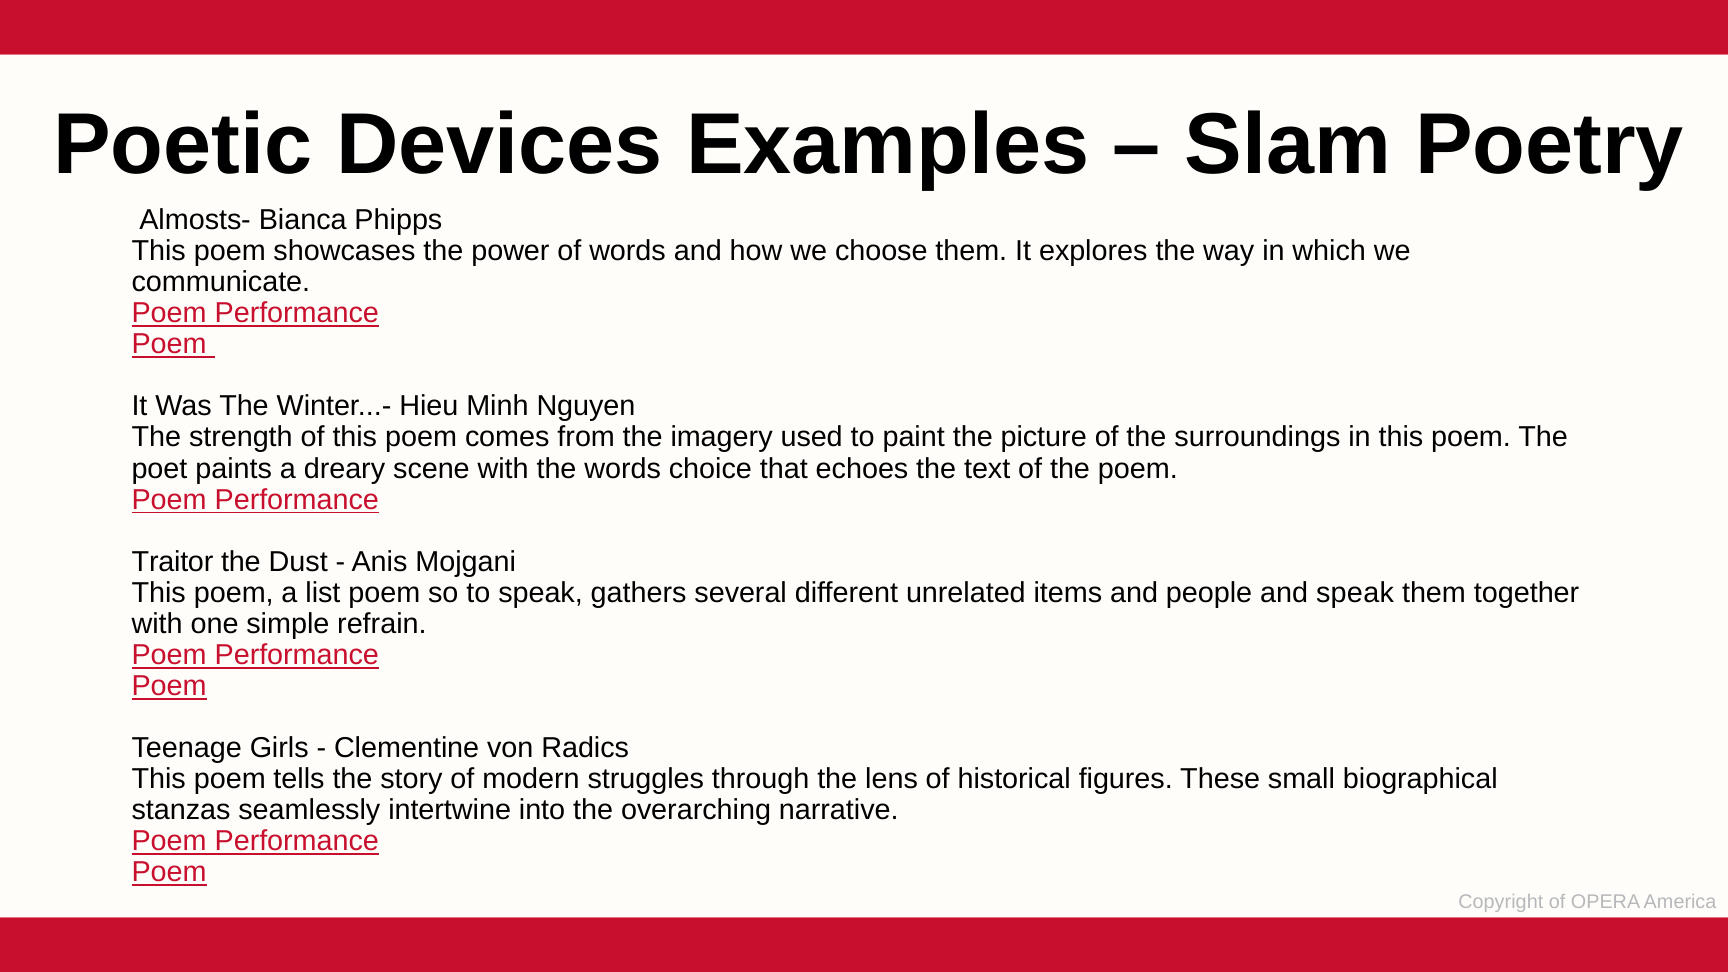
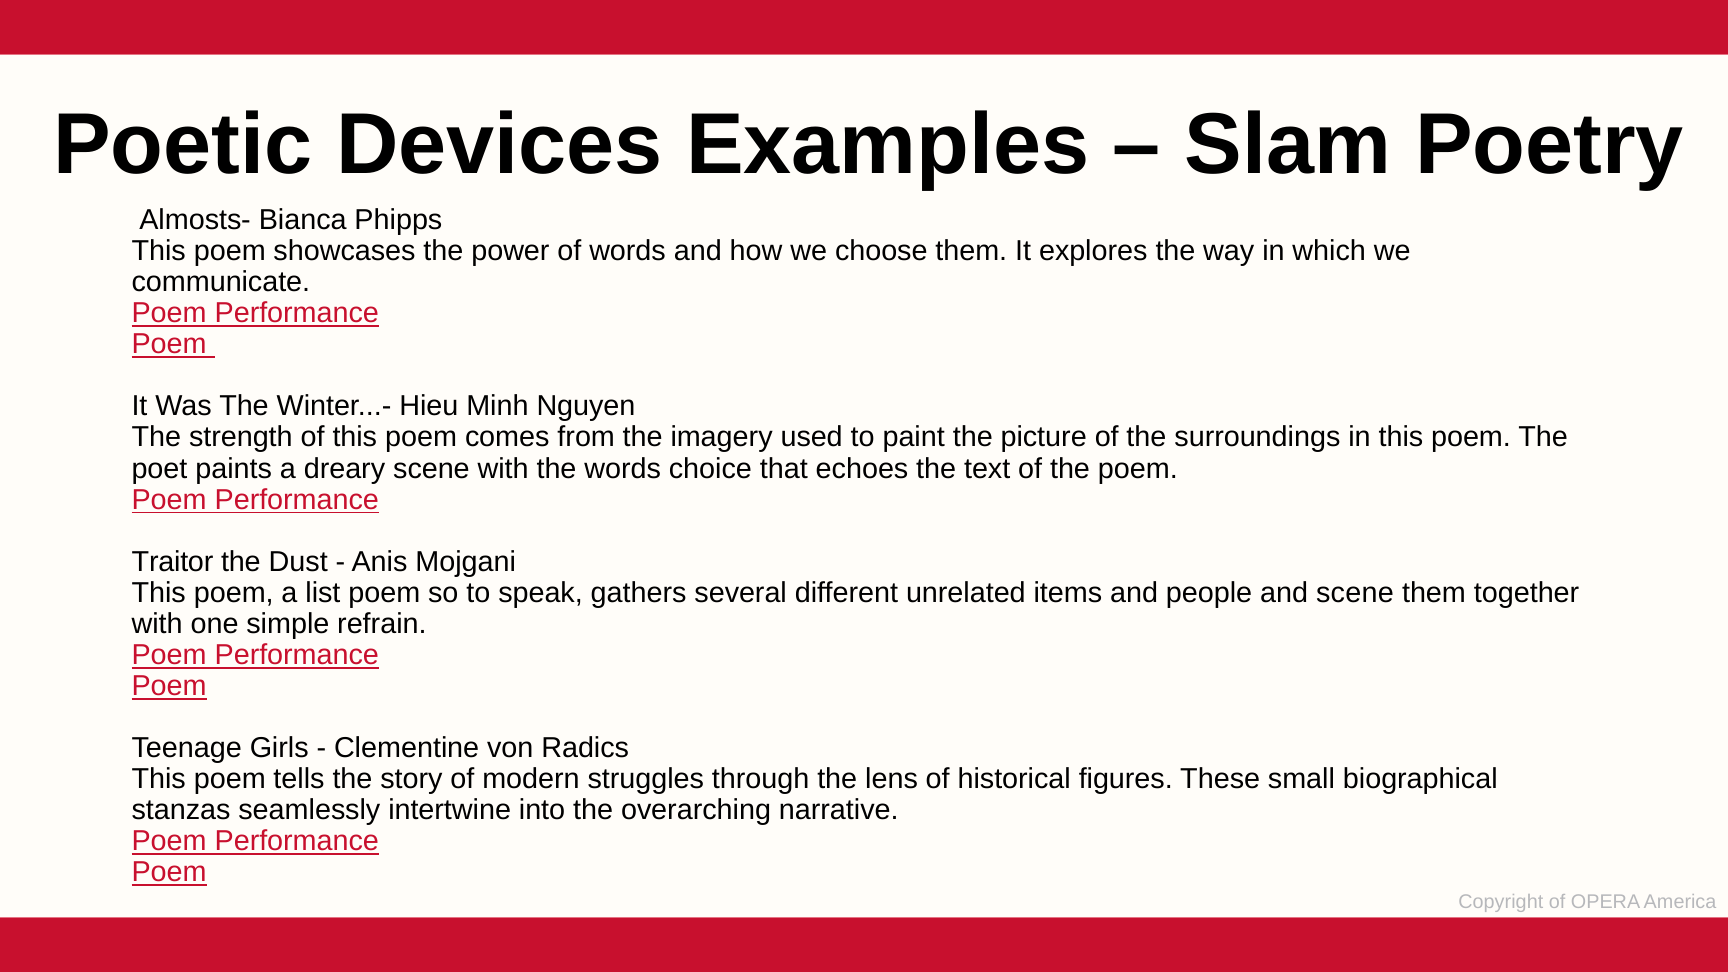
and speak: speak -> scene
